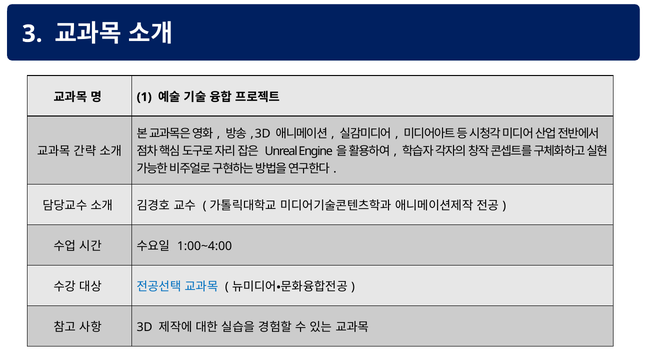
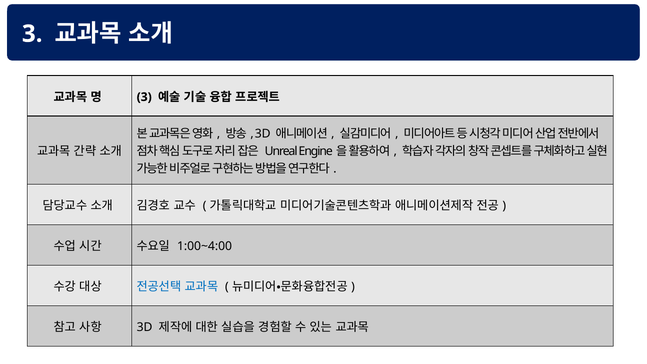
1 at (144, 97): 1 -> 3
